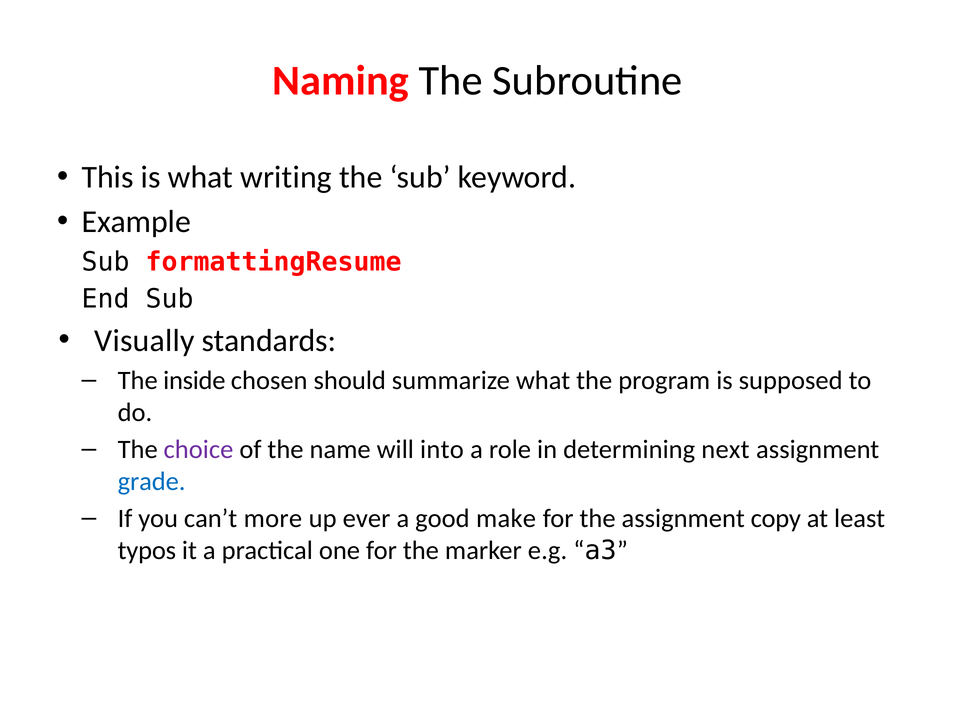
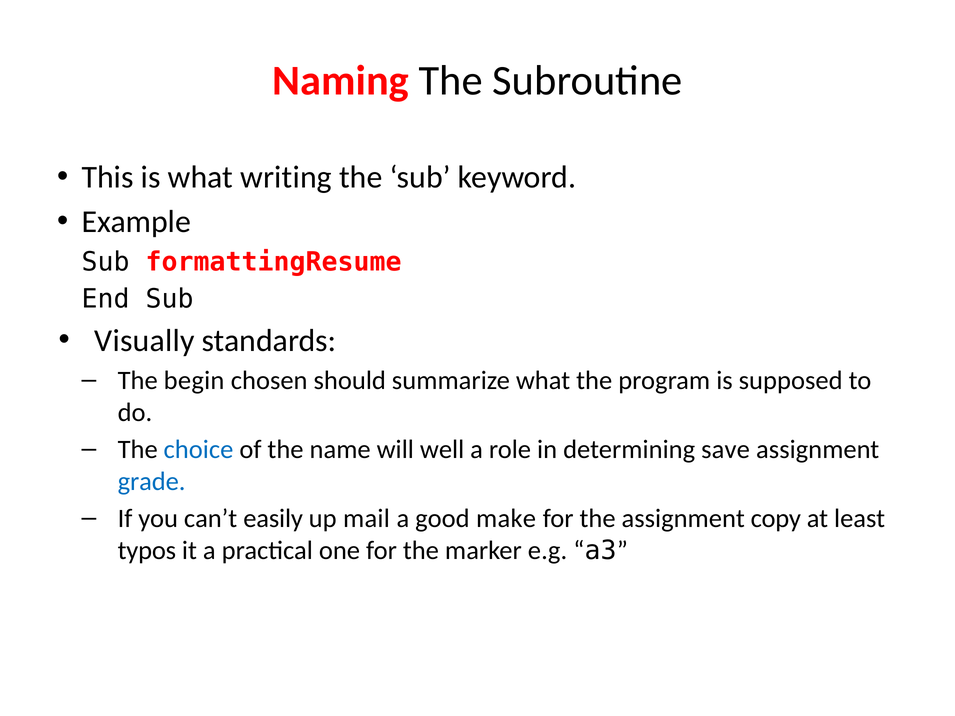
inside: inside -> begin
choice colour: purple -> blue
into: into -> well
next: next -> save
more: more -> easily
ever: ever -> mail
